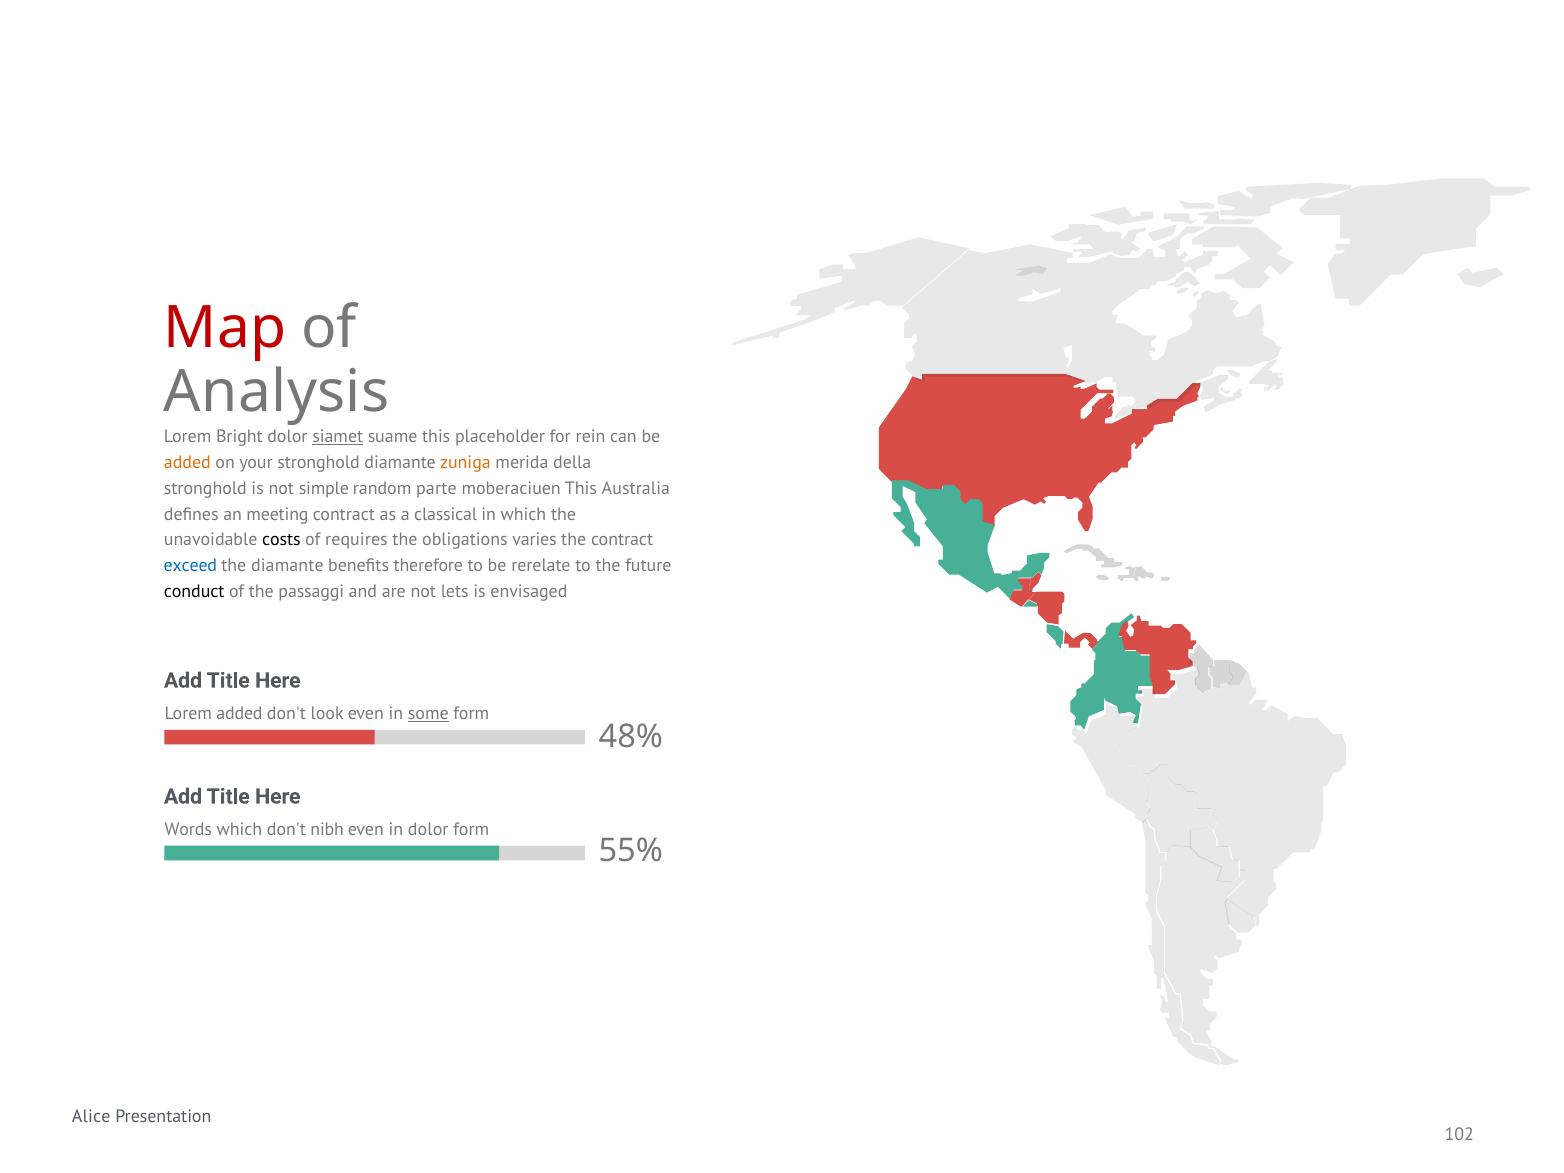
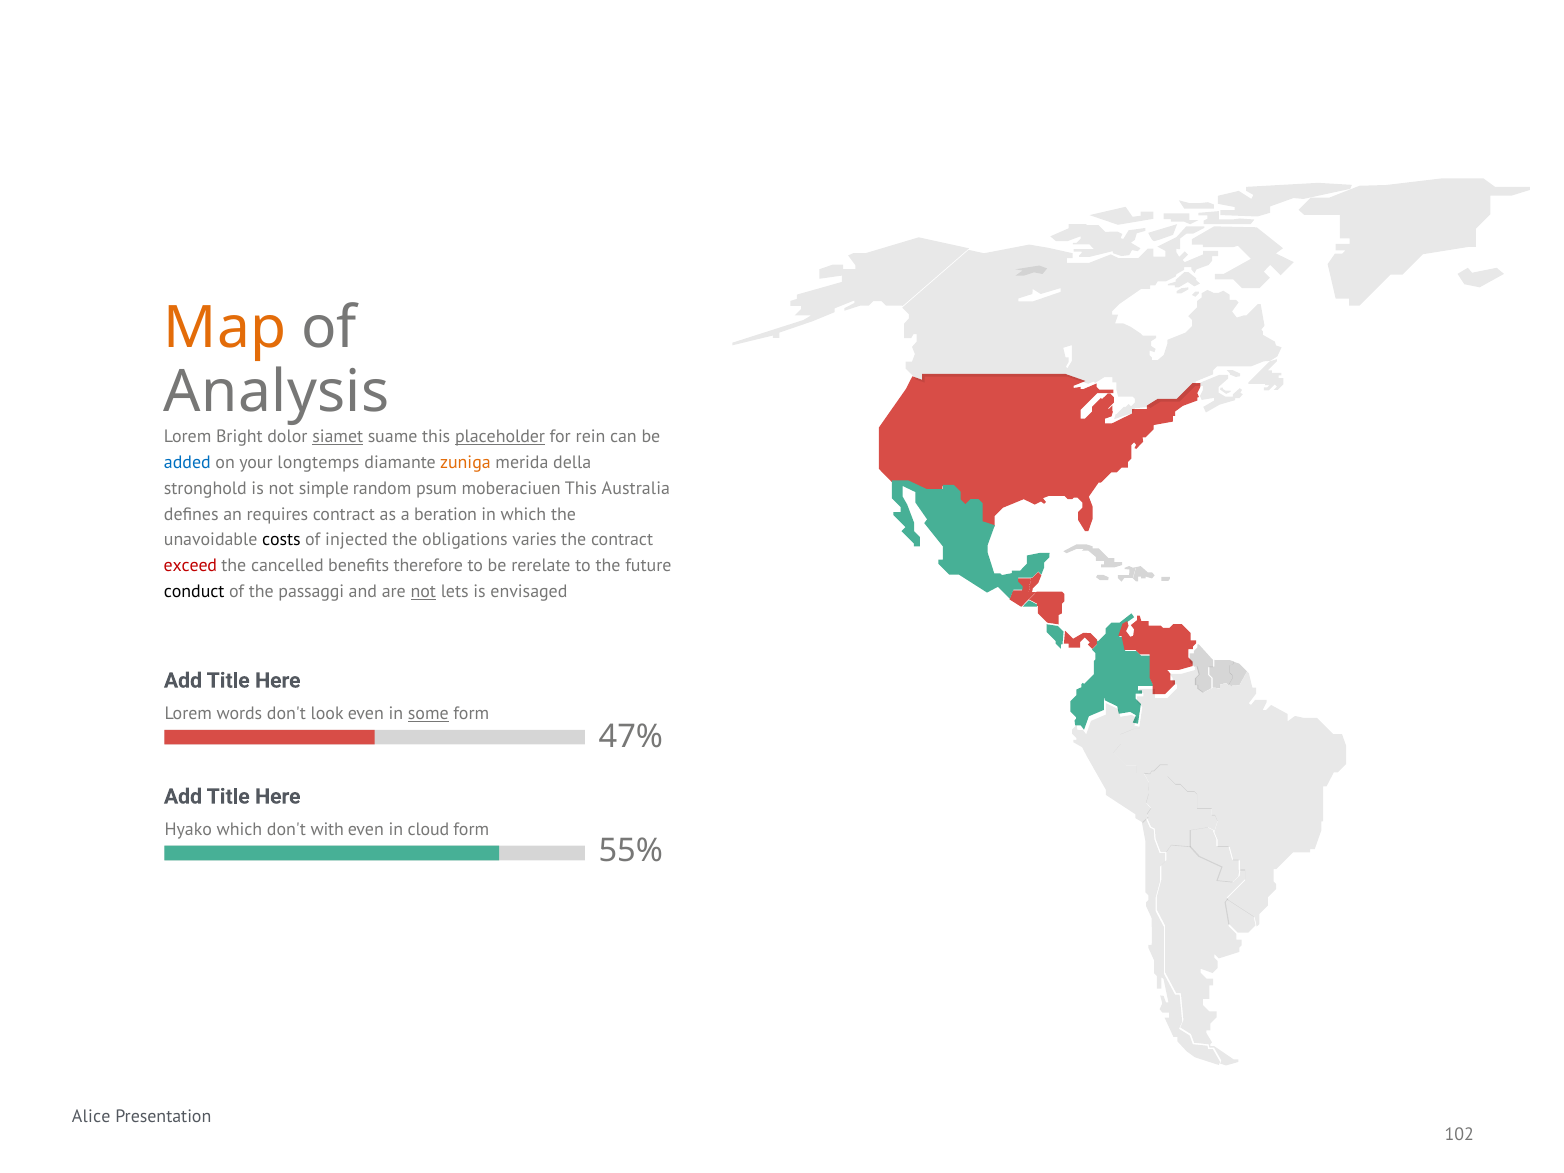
Map colour: red -> orange
placeholder underline: none -> present
added at (187, 463) colour: orange -> blue
your stronghold: stronghold -> longtemps
parte: parte -> psum
meeting: meeting -> requires
classical: classical -> beration
requires: requires -> injected
exceed colour: blue -> red
the diamante: diamante -> cancelled
not at (423, 591) underline: none -> present
Lorem added: added -> words
48%: 48% -> 47%
Words: Words -> Hyako
nibh: nibh -> with
in dolor: dolor -> cloud
